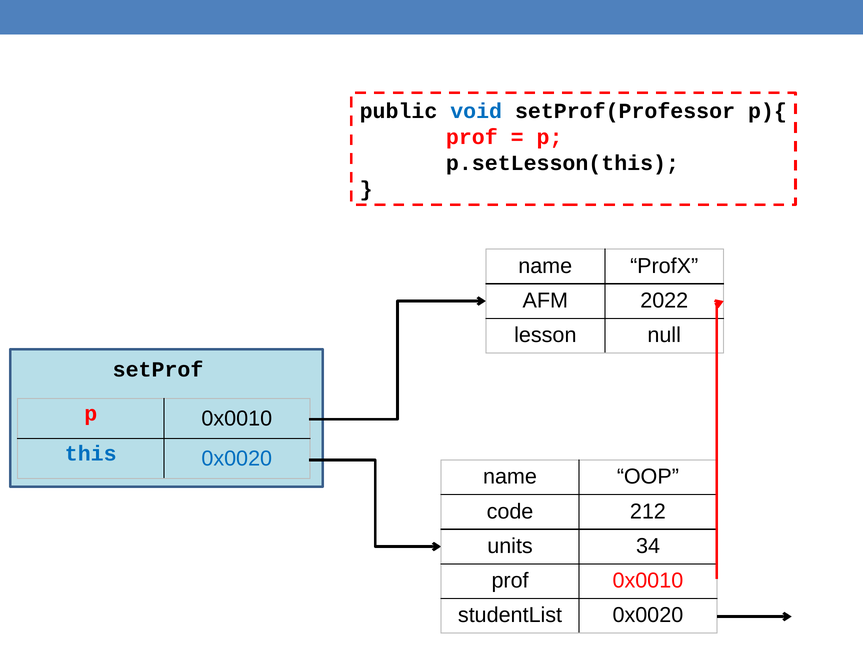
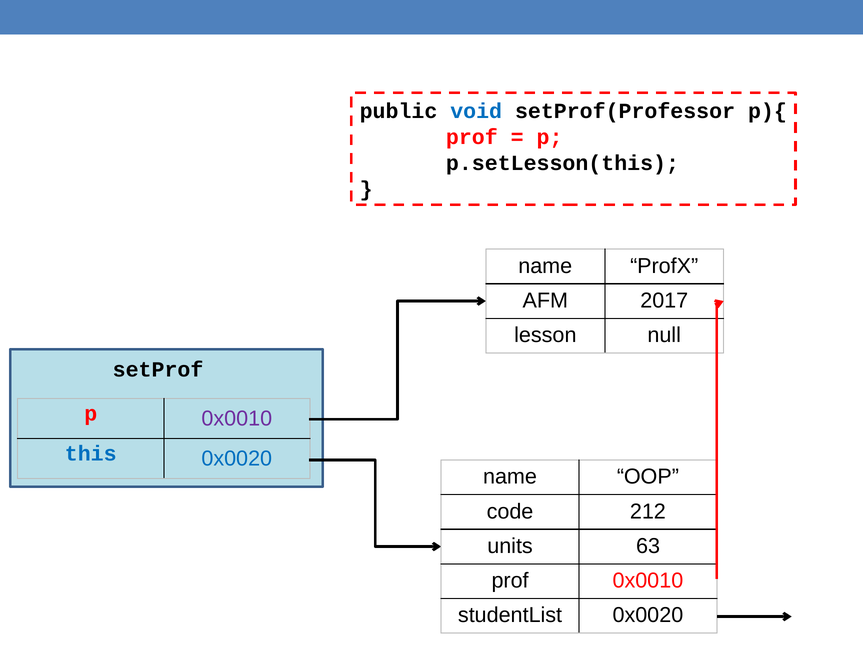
2022: 2022 -> 2017
0x0010 at (237, 418) colour: black -> purple
34: 34 -> 63
